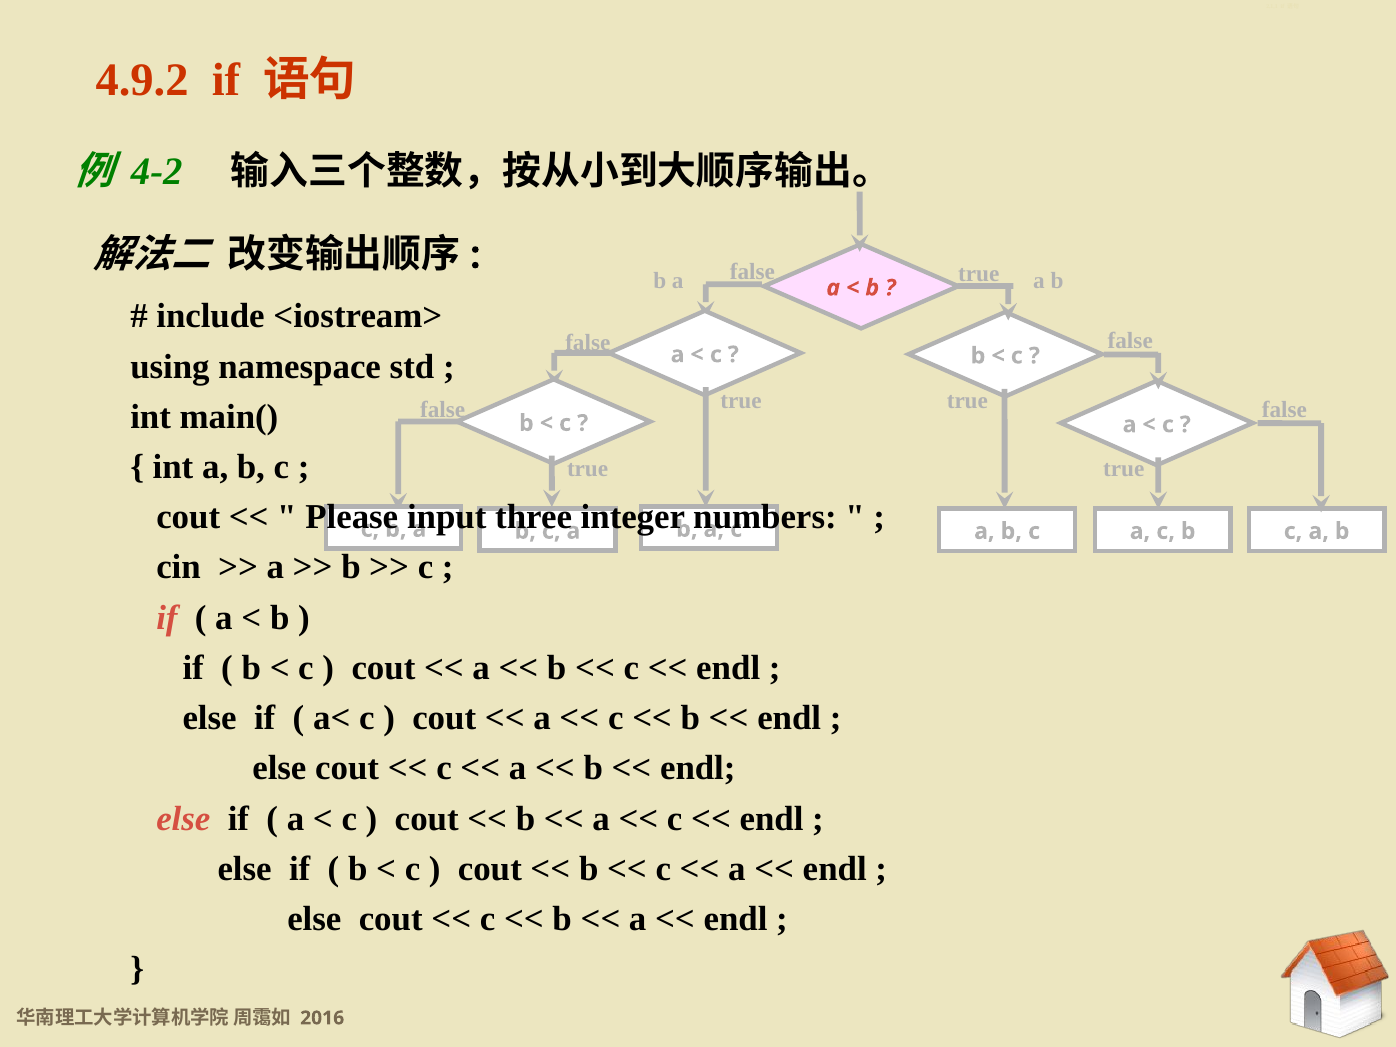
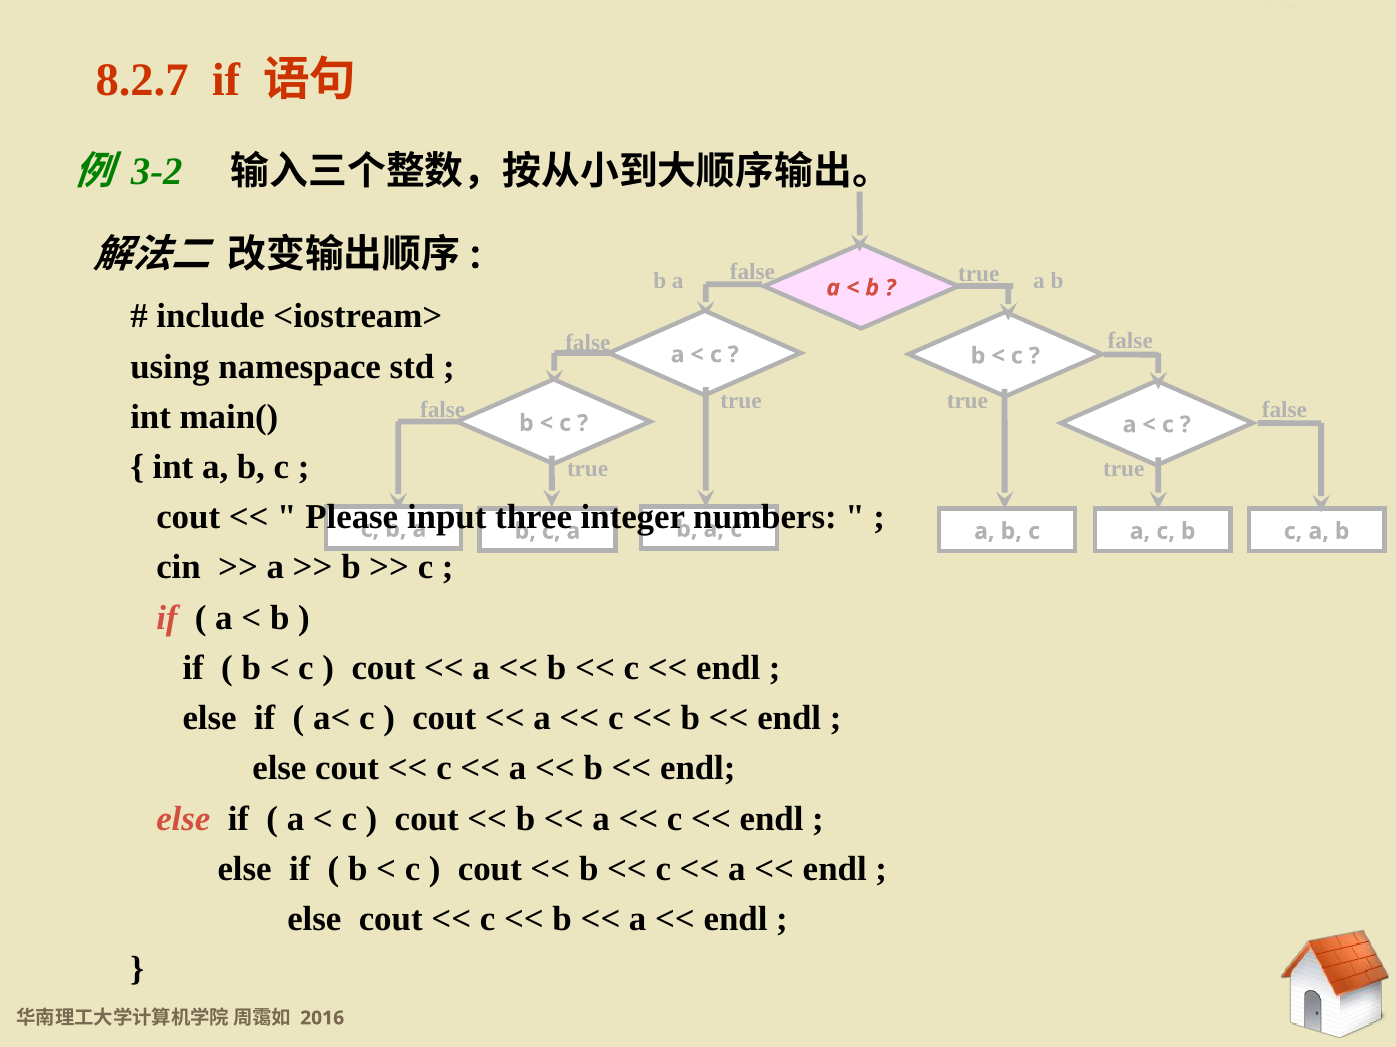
4.9.2: 4.9.2 -> 8.2.7
4-2: 4-2 -> 3-2
